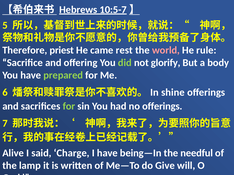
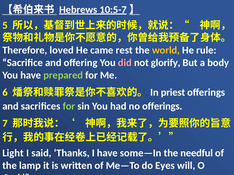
priest: priest -> loved
world colour: pink -> yellow
did colour: light green -> pink
shine: shine -> priest
Alive: Alive -> Light
Charge: Charge -> Thanks
being—In: being—In -> some—In
Give: Give -> Eyes
